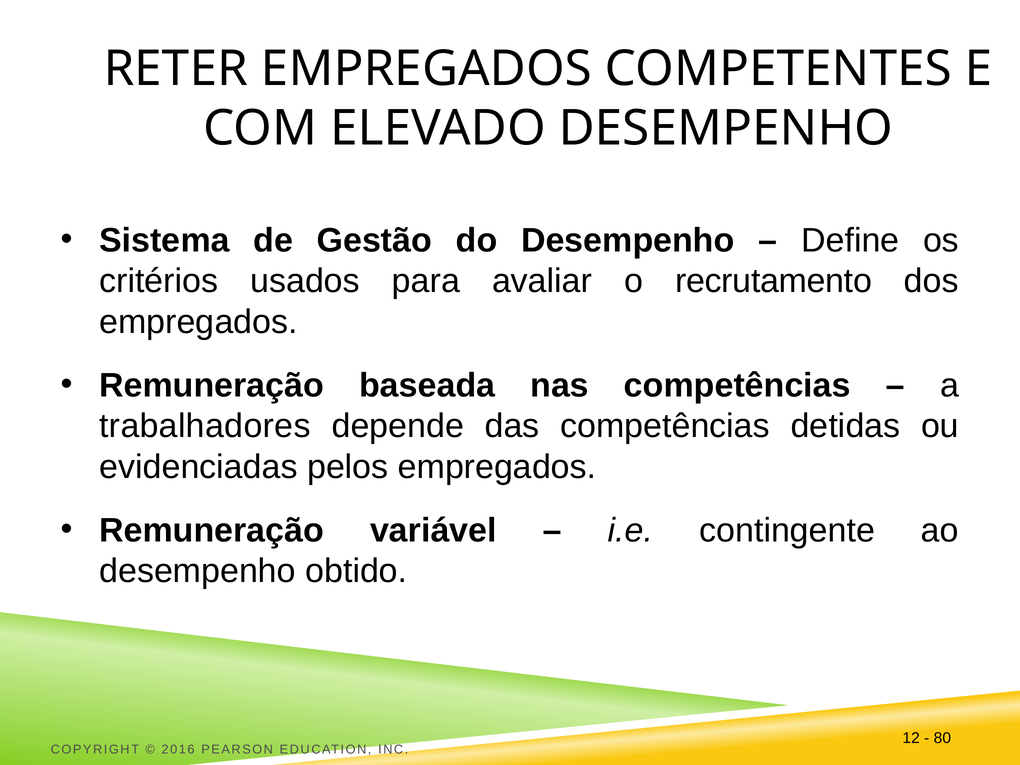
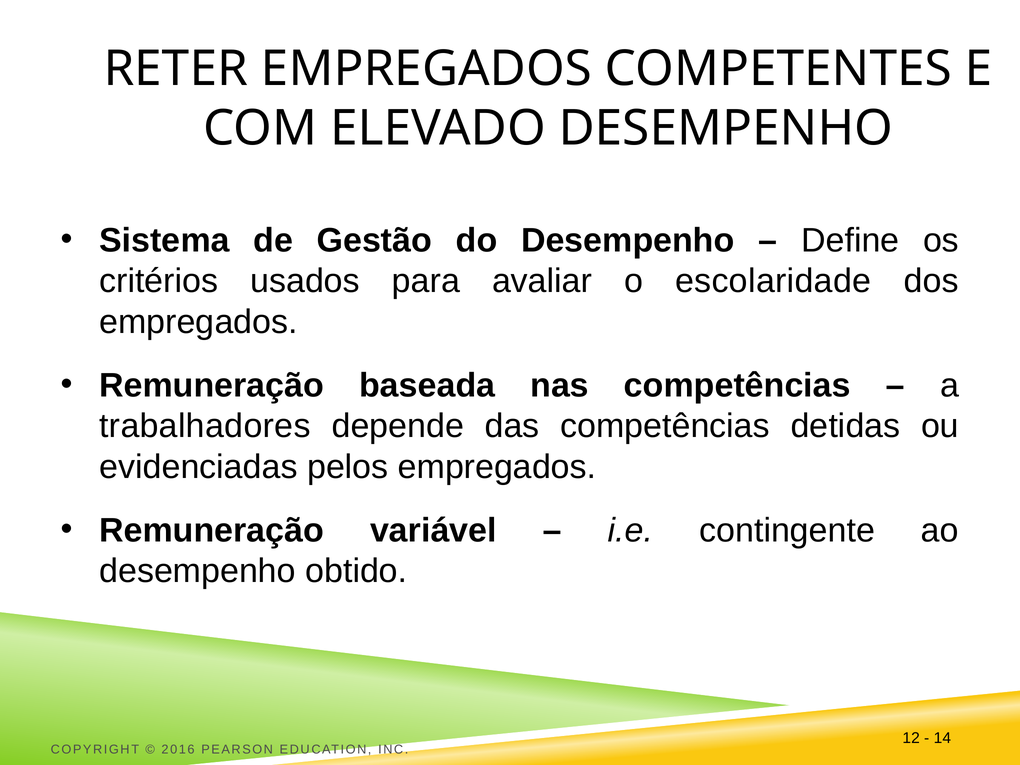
recrutamento: recrutamento -> escolaridade
80: 80 -> 14
